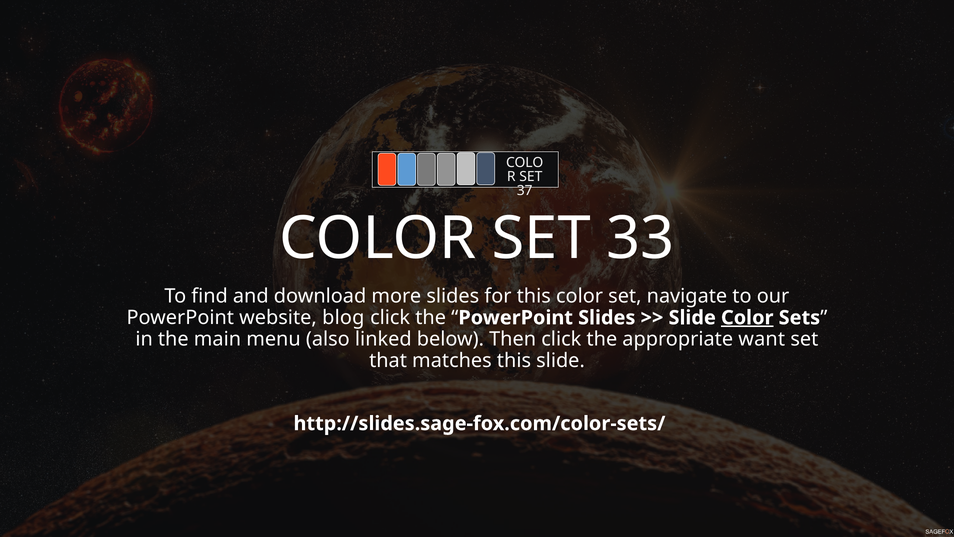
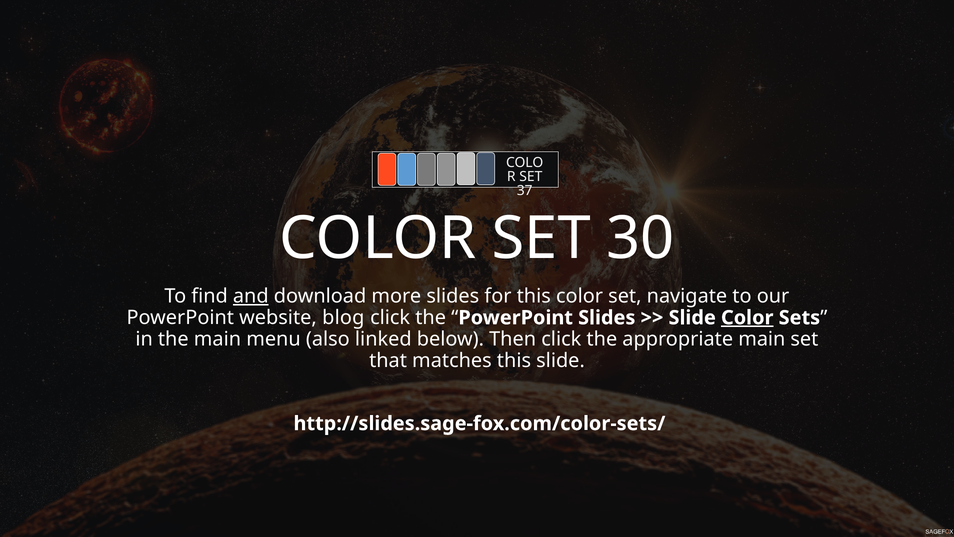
33: 33 -> 30
and underline: none -> present
appropriate want: want -> main
